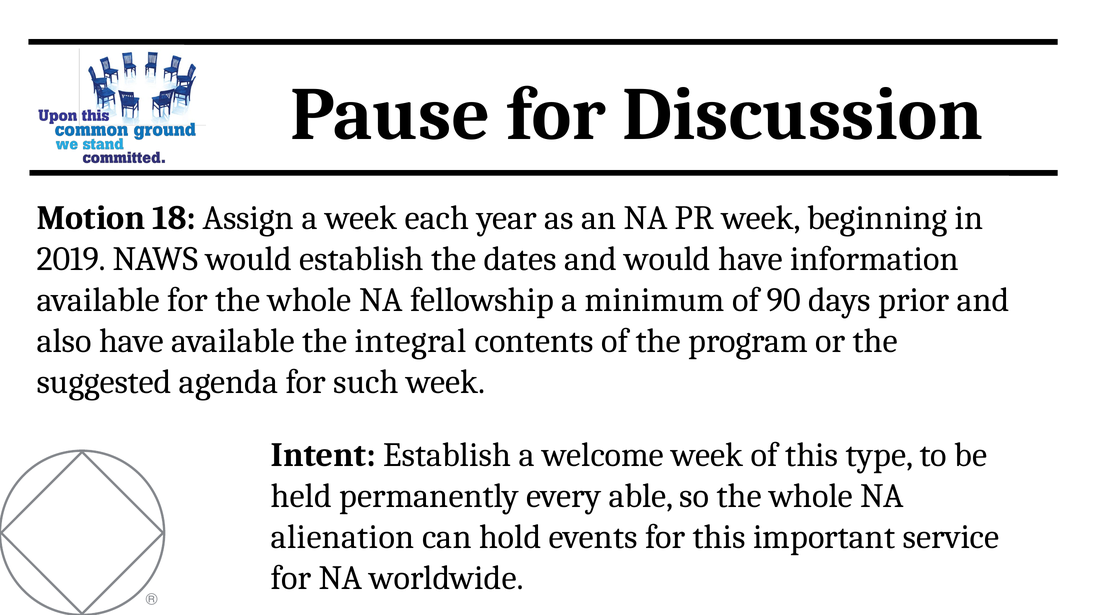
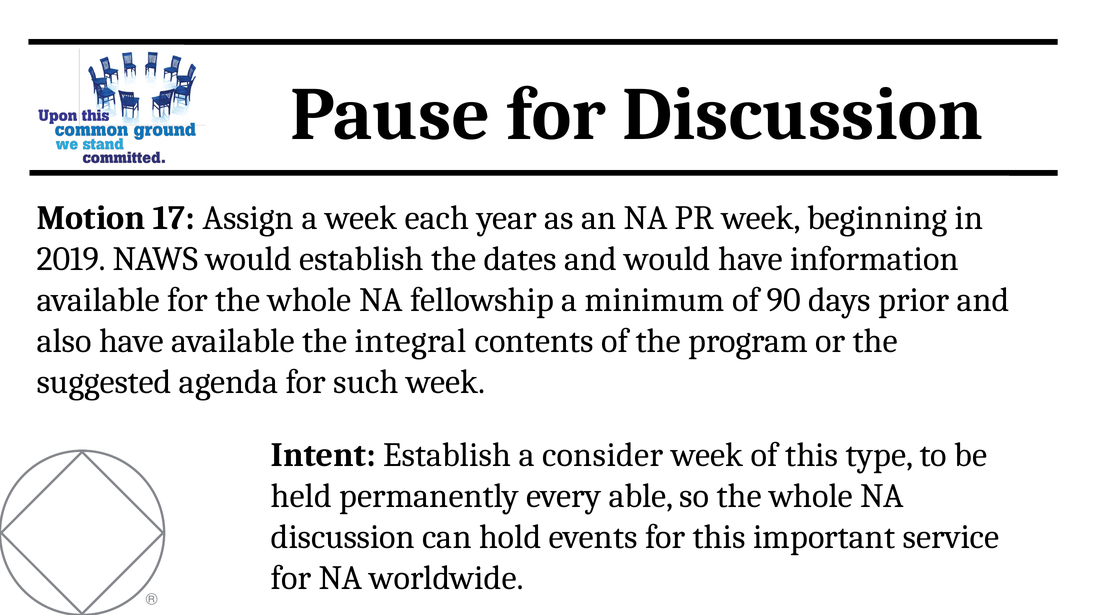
18: 18 -> 17
welcome: welcome -> consider
alienation at (343, 537): alienation -> discussion
